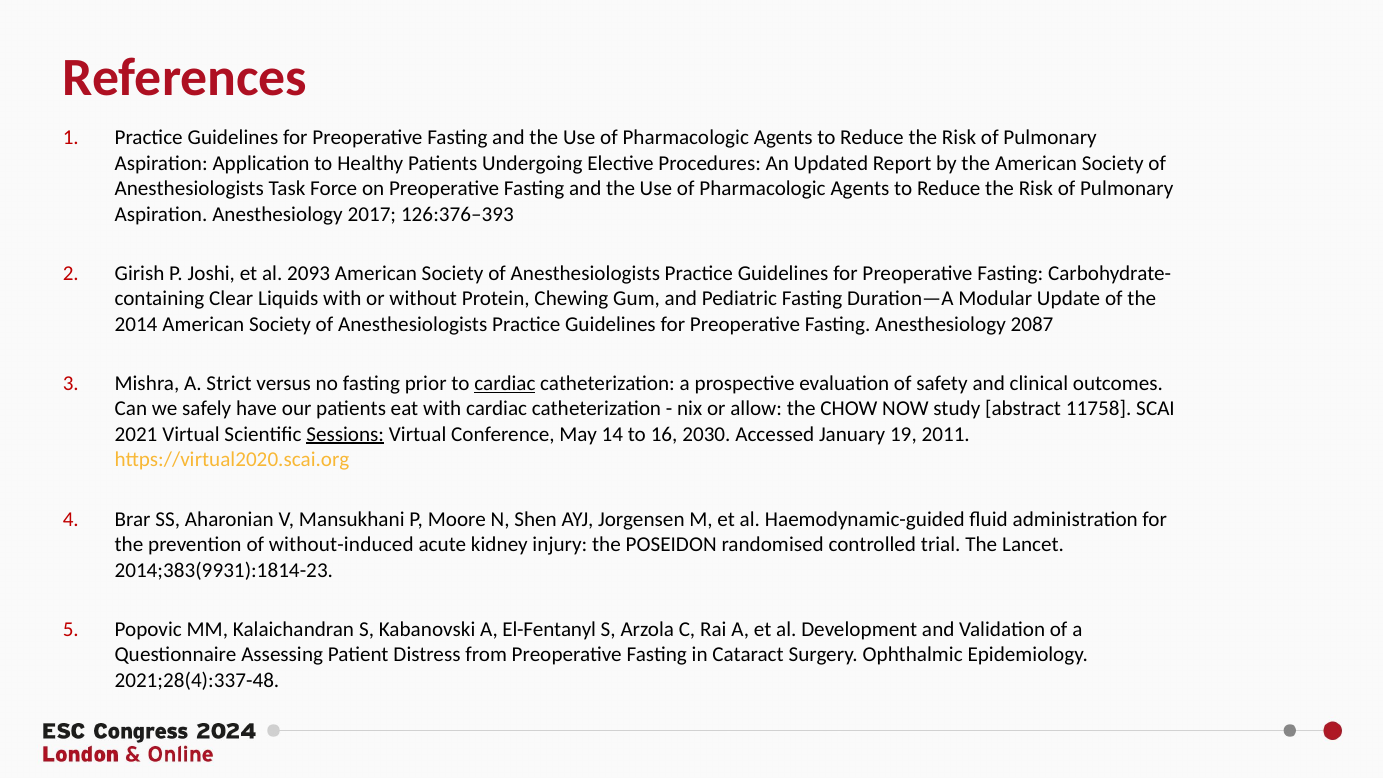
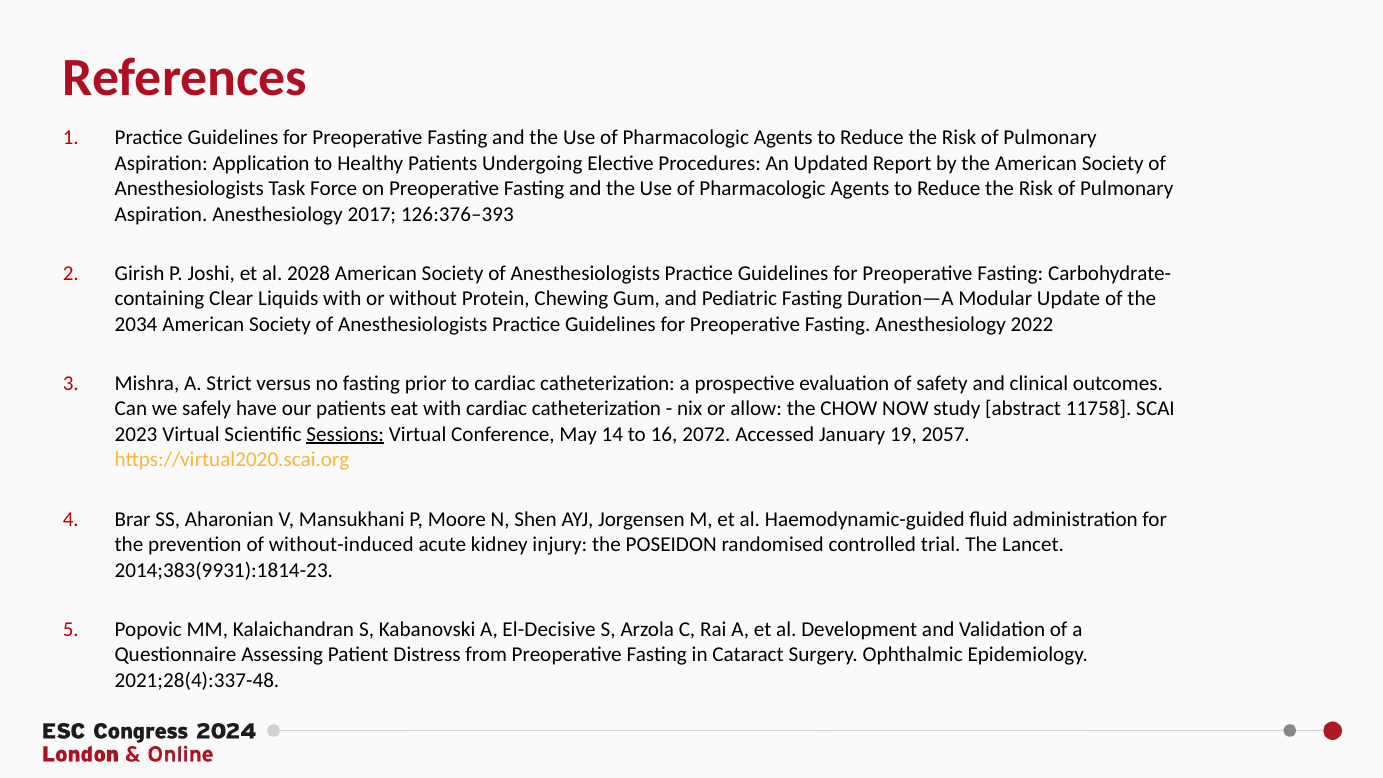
2093: 2093 -> 2028
2014: 2014 -> 2034
2087: 2087 -> 2022
cardiac at (505, 383) underline: present -> none
2021: 2021 -> 2023
2030: 2030 -> 2072
2011: 2011 -> 2057
El-Fentanyl: El-Fentanyl -> El-Decisive
